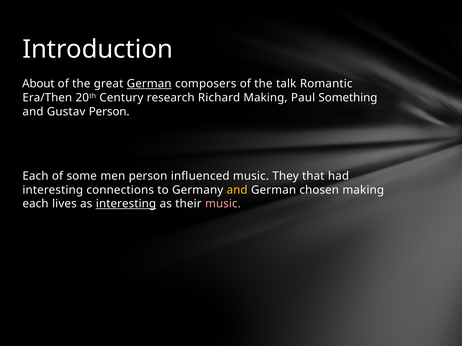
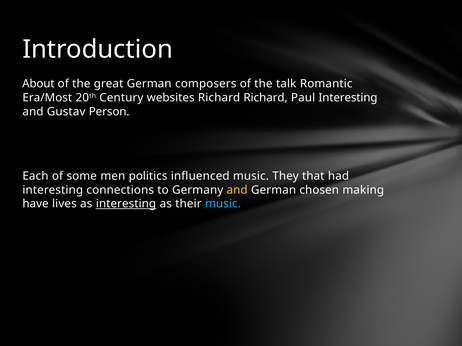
German at (149, 84) underline: present -> none
Era/Then: Era/Then -> Era/Most
research: research -> websites
Richard Making: Making -> Richard
Paul Something: Something -> Interesting
men person: person -> politics
each at (36, 204): each -> have
music at (223, 204) colour: pink -> light blue
